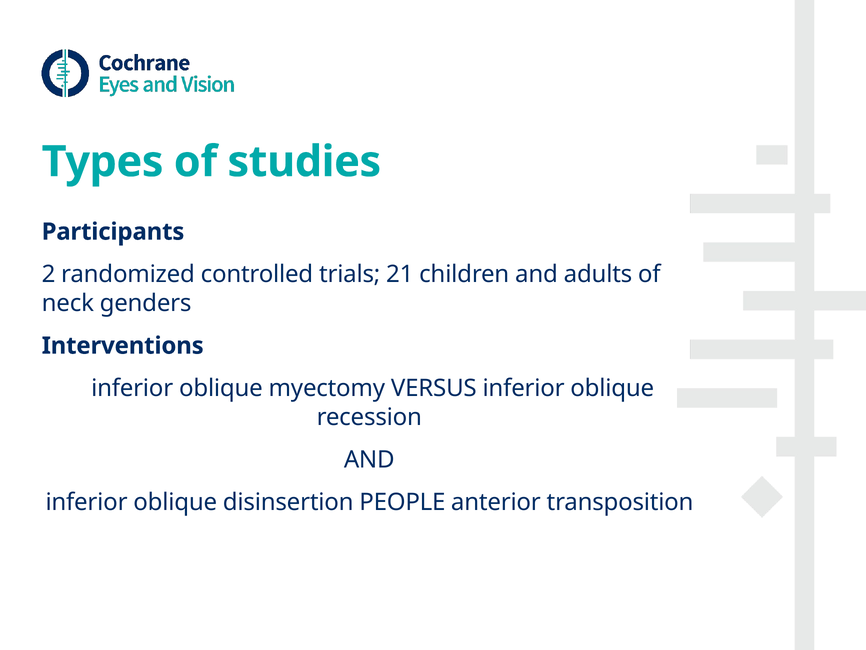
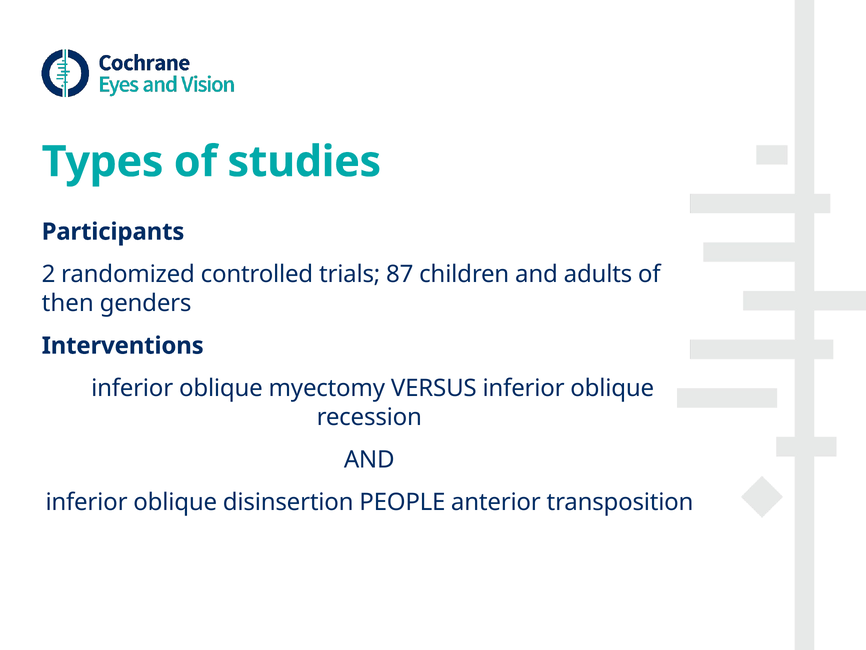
21: 21 -> 87
neck: neck -> then
